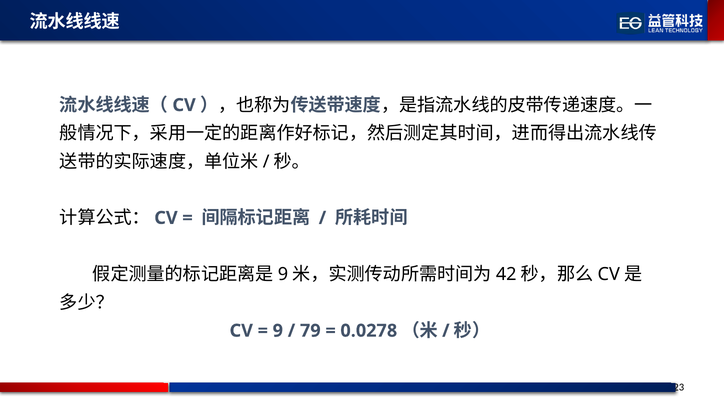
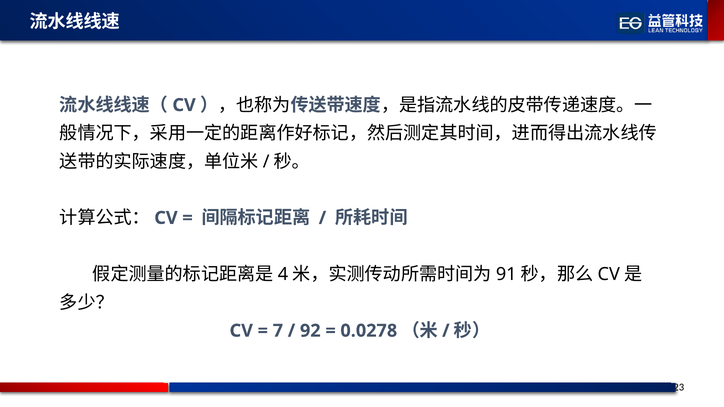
9 at (283, 275): 9 -> 4
42: 42 -> 91
9 at (278, 331): 9 -> 7
79: 79 -> 92
